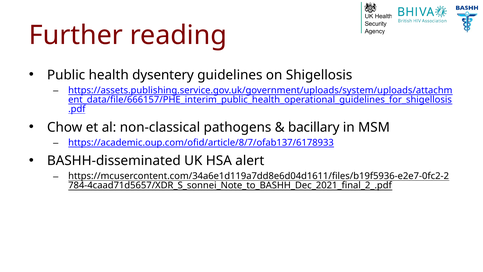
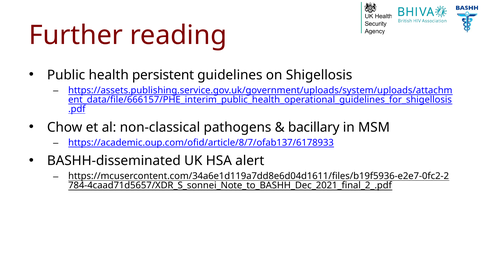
dysentery: dysentery -> persistent
